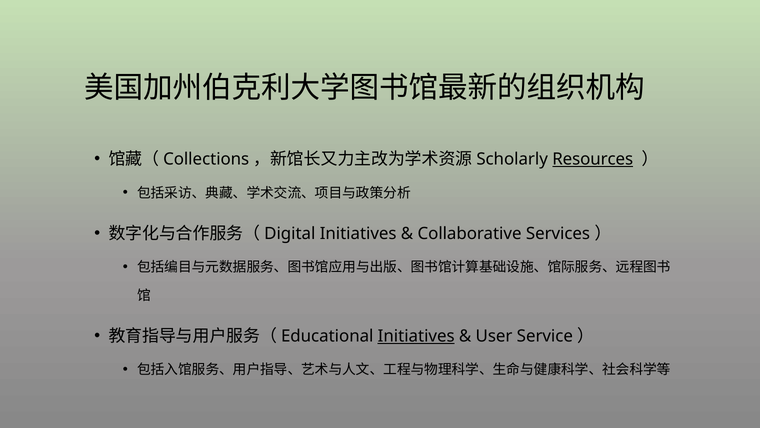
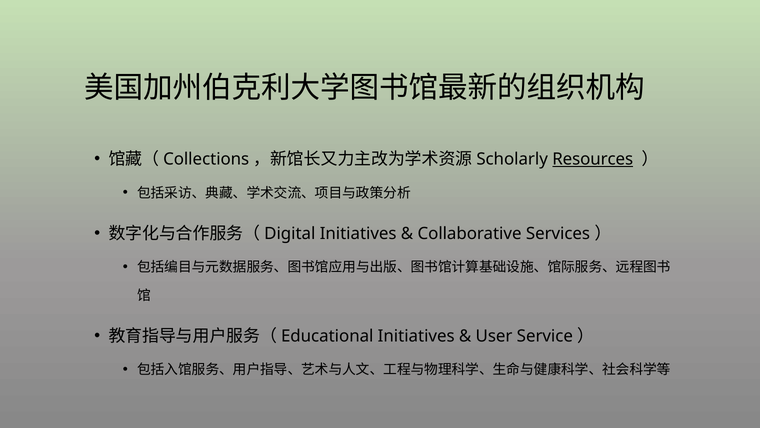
Initiatives at (416, 336) underline: present -> none
